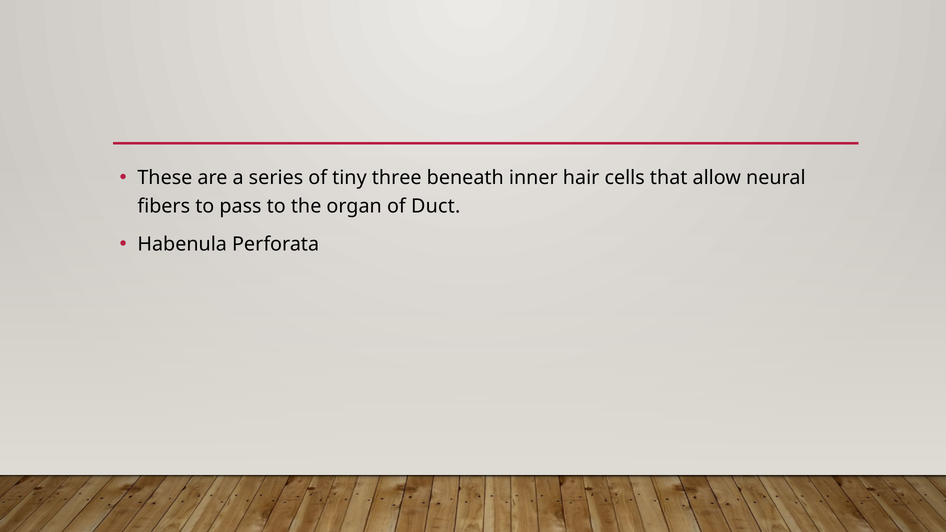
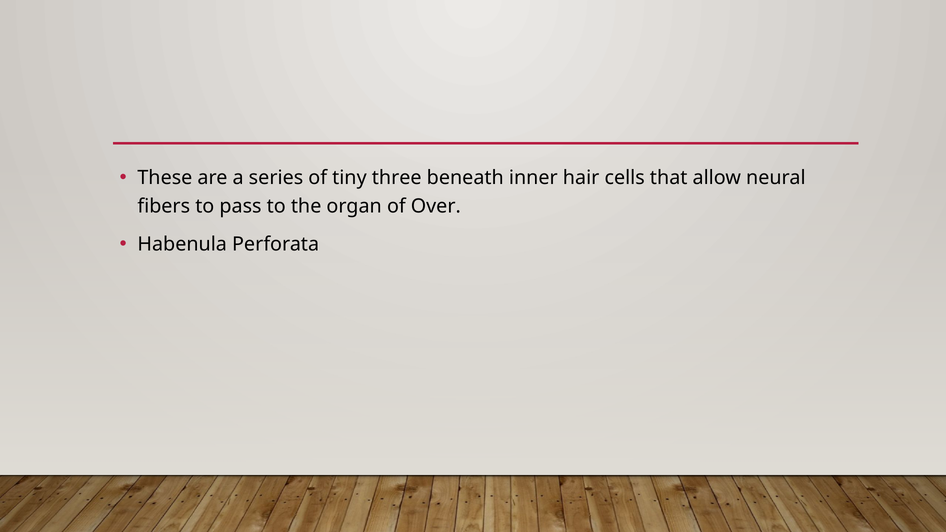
Duct: Duct -> Over
